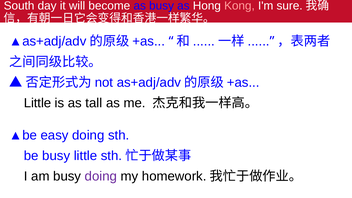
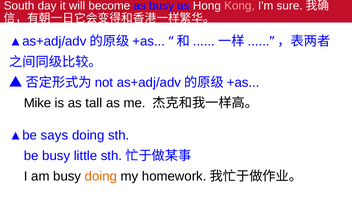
Little at (38, 103): Little -> Mike
easy: easy -> says
doing at (101, 176) colour: purple -> orange
